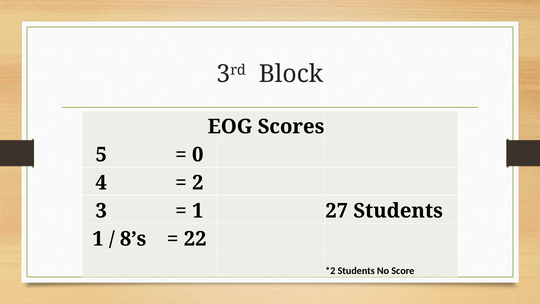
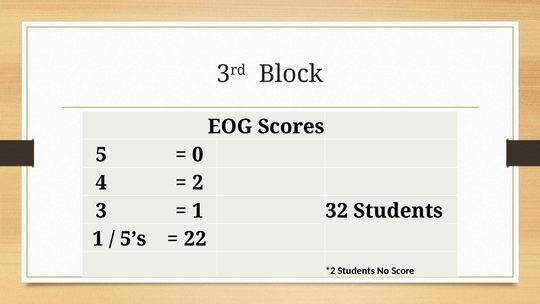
27: 27 -> 32
8’s: 8’s -> 5’s
